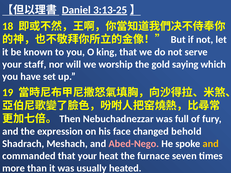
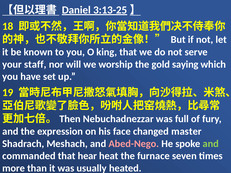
behold: behold -> master
and at (211, 144) colour: yellow -> light green
that your: your -> hear
